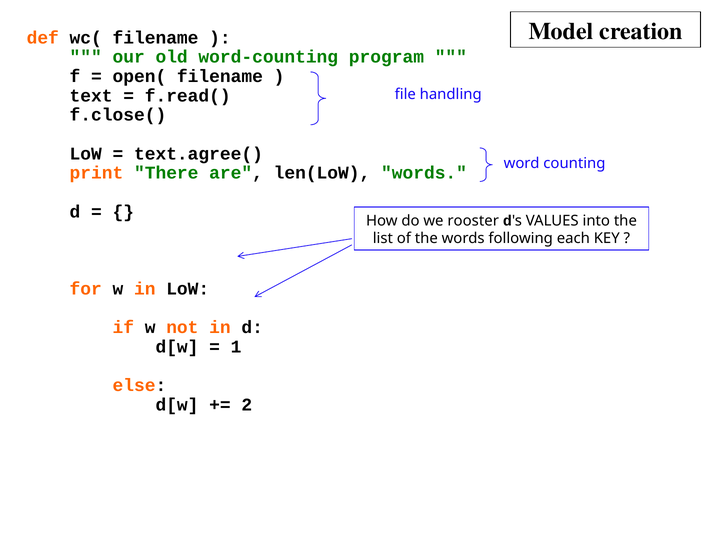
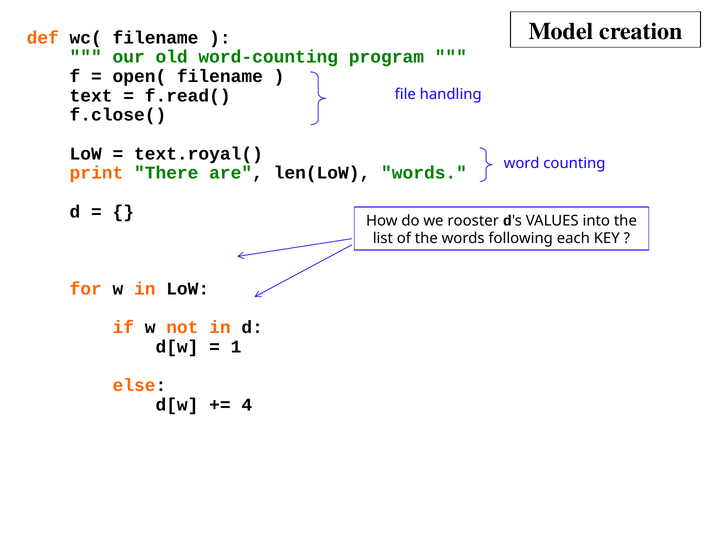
text.agree(: text.agree( -> text.royal(
2: 2 -> 4
